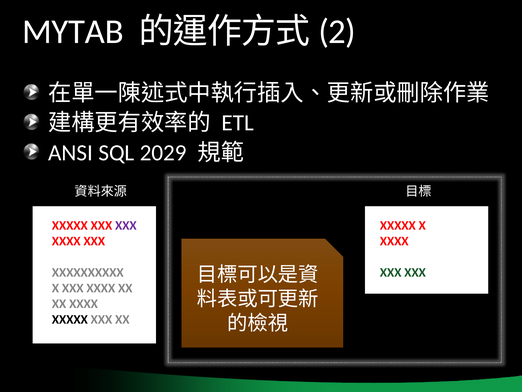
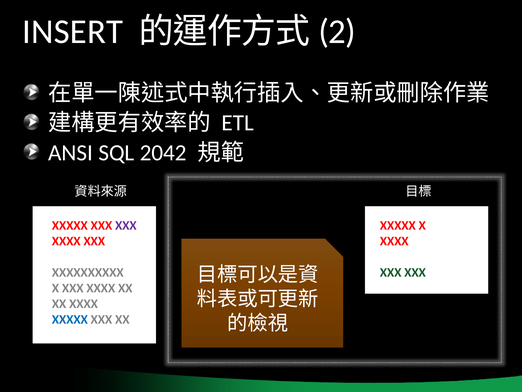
MYTAB: MYTAB -> INSERT
2029: 2029 -> 2042
XXXXX at (70, 319) colour: black -> blue
